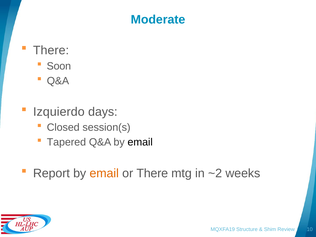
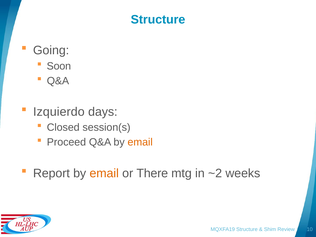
Moderate at (158, 20): Moderate -> Structure
There at (51, 50): There -> Going
Tapered: Tapered -> Proceed
email at (140, 142) colour: black -> orange
